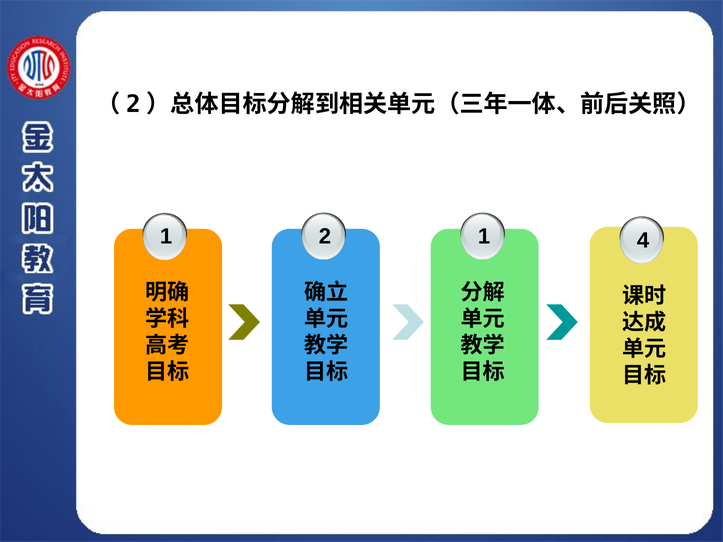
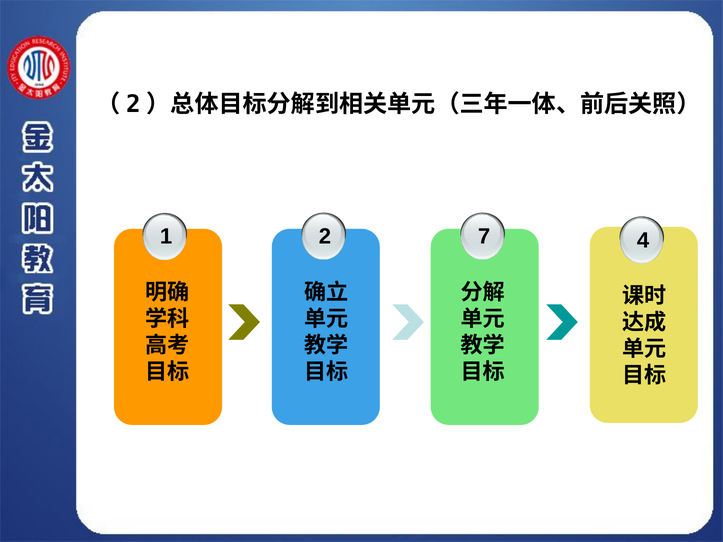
2 1: 1 -> 7
